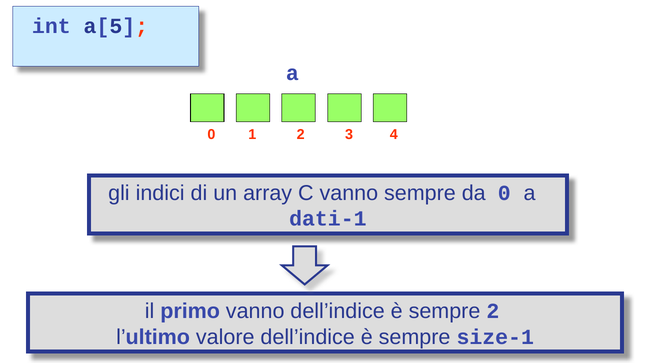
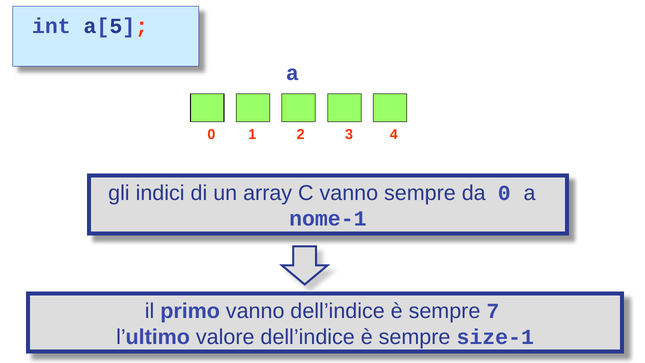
dati-1: dati-1 -> nome-1
sempre 2: 2 -> 7
